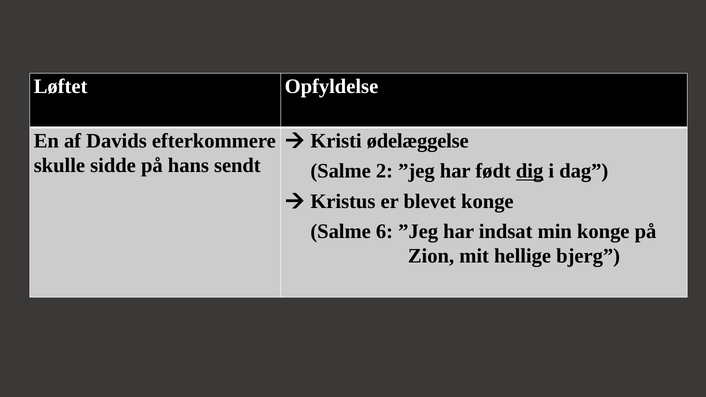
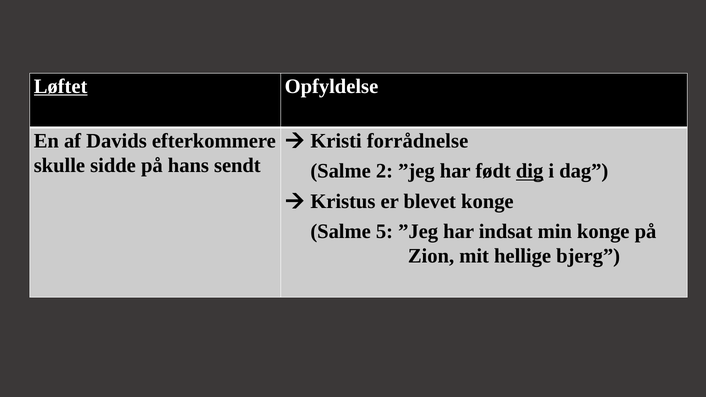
Løftet underline: none -> present
ødelæggelse: ødelæggelse -> forrådnelse
6: 6 -> 5
